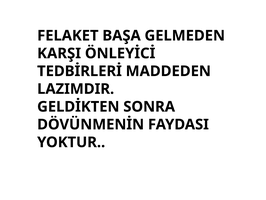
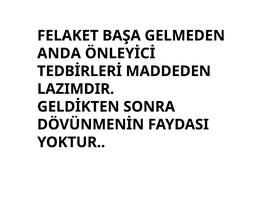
KARŞI: KARŞI -> ANDA
